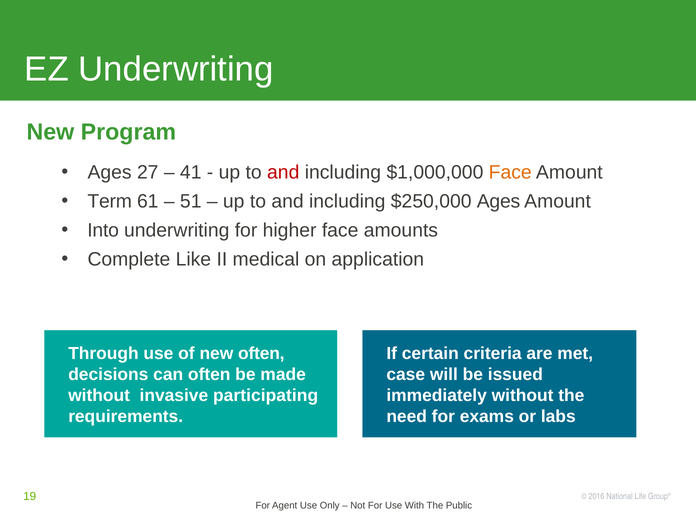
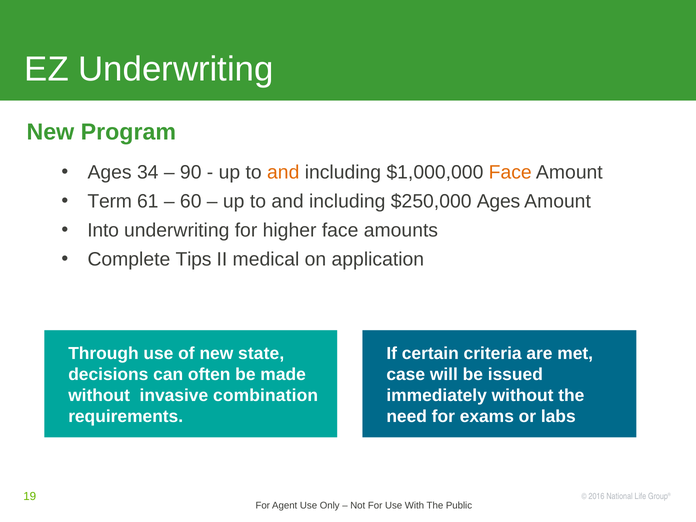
27: 27 -> 34
41: 41 -> 90
and at (283, 172) colour: red -> orange
51: 51 -> 60
Like: Like -> Tips
new often: often -> state
participating: participating -> combination
